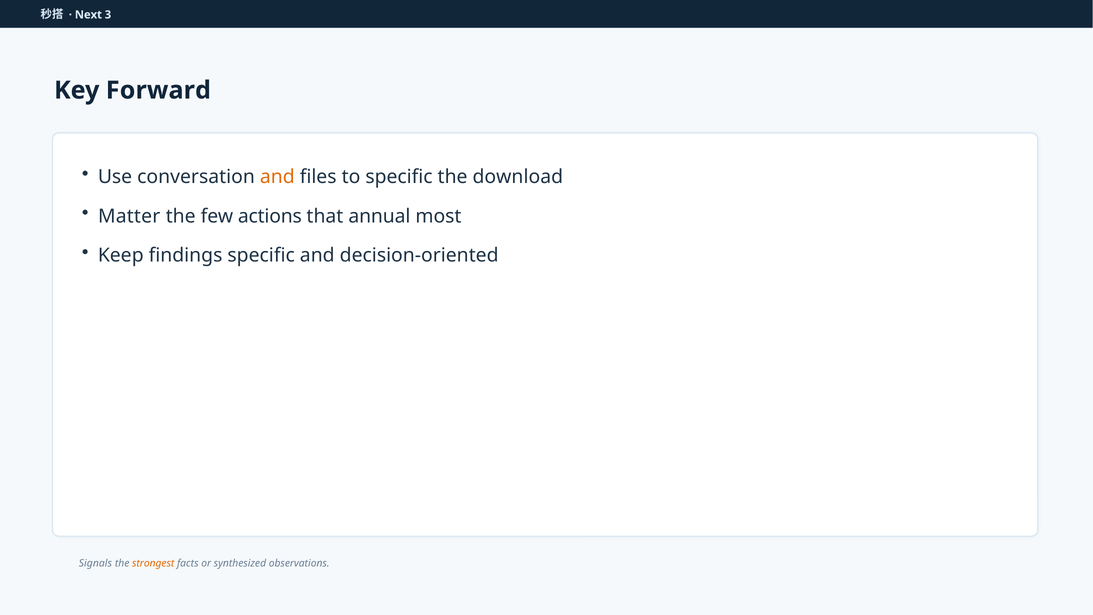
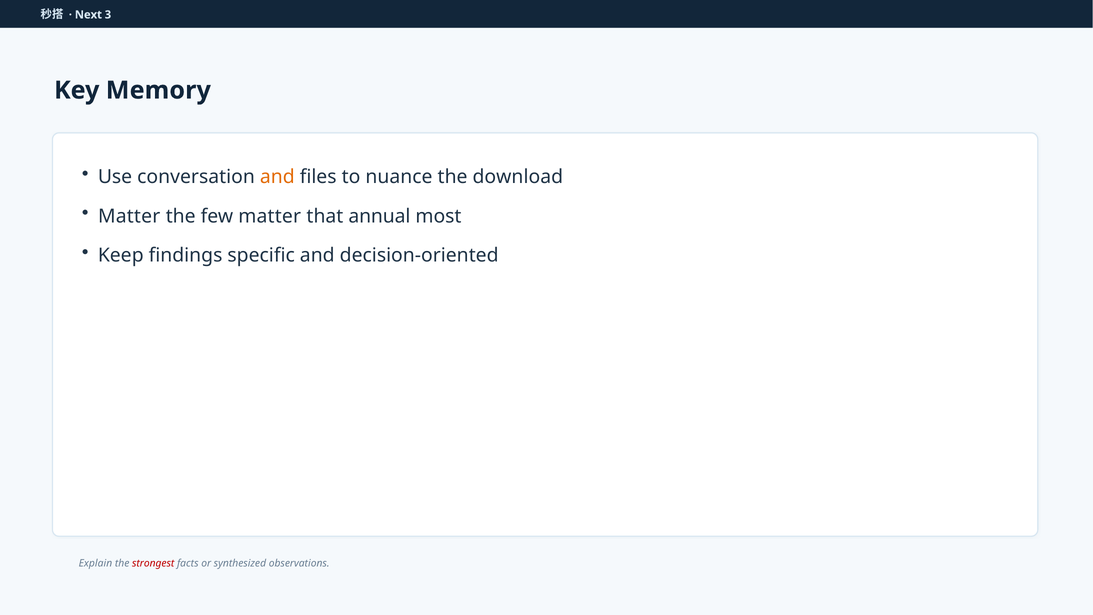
Forward: Forward -> Memory
to specific: specific -> nuance
few actions: actions -> matter
Signals: Signals -> Explain
strongest colour: orange -> red
